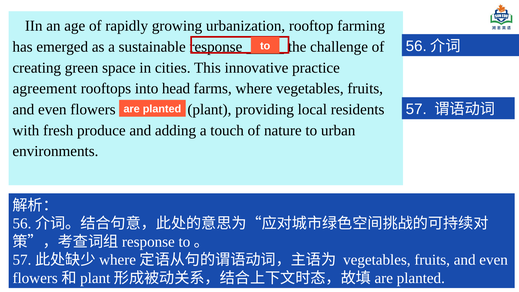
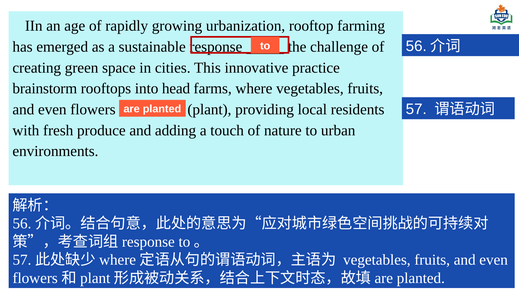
agreement: agreement -> brainstorm
